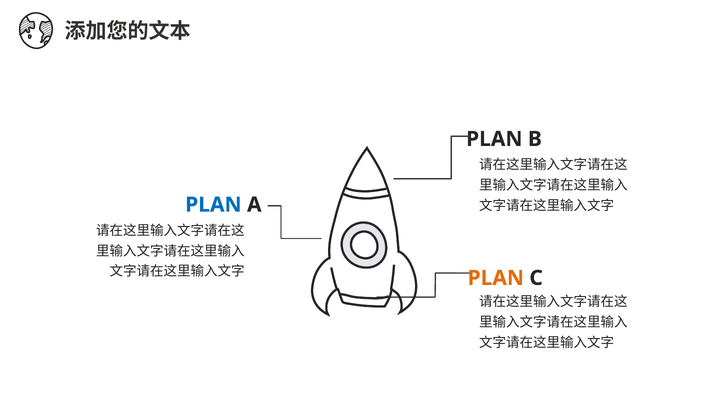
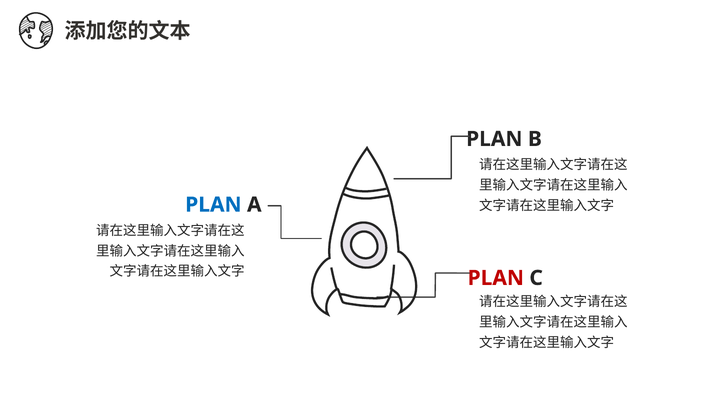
PLAN at (496, 278) colour: orange -> red
